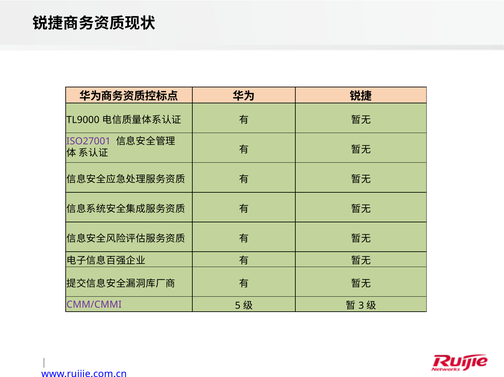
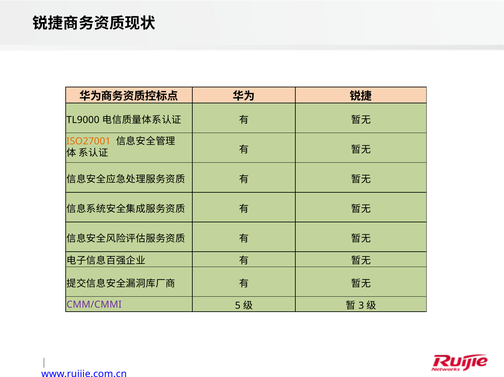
ISO27001 colour: purple -> orange
